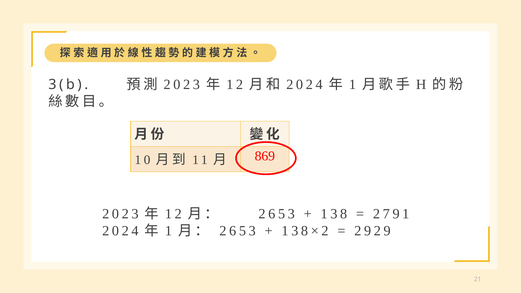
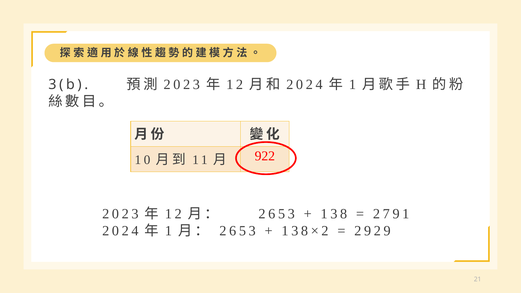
869: 869 -> 922
